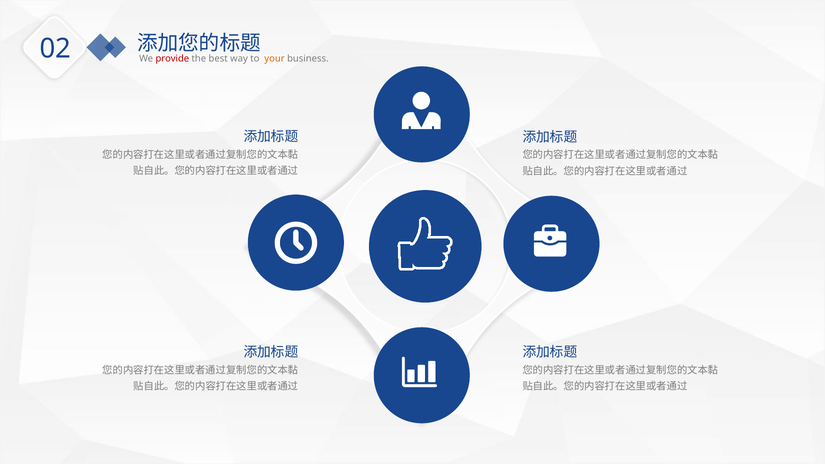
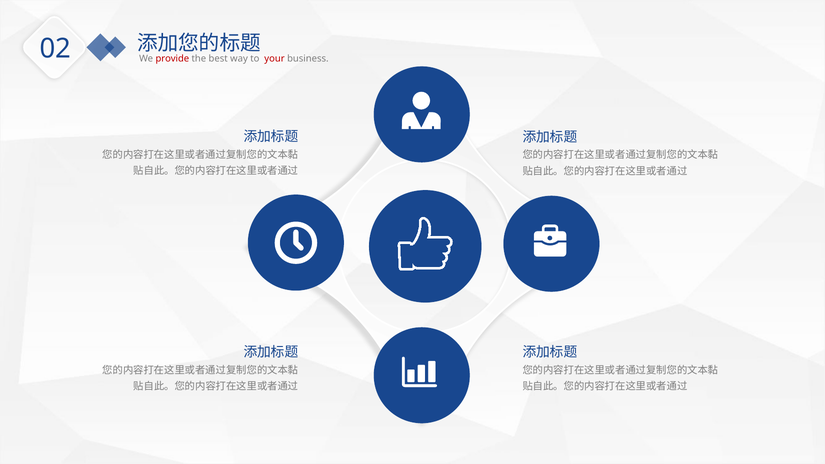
your colour: orange -> red
